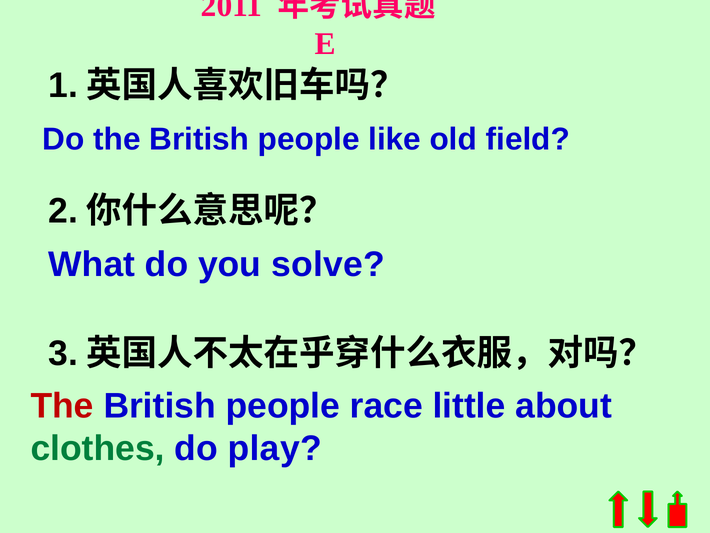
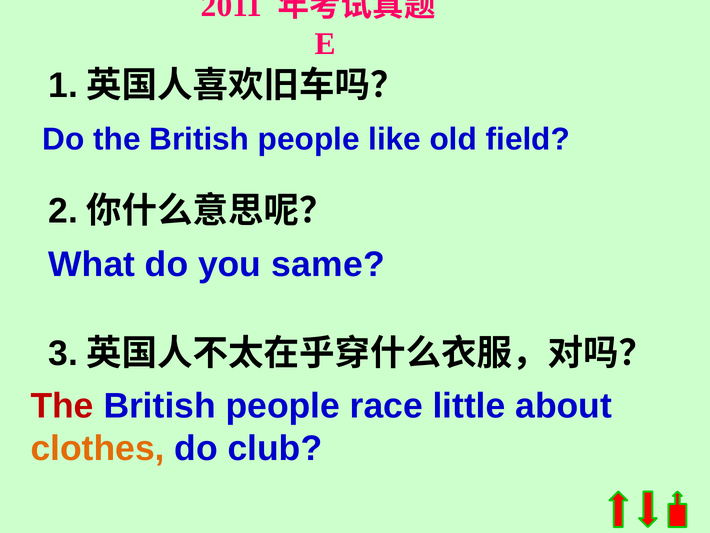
solve: solve -> same
clothes colour: green -> orange
play: play -> club
